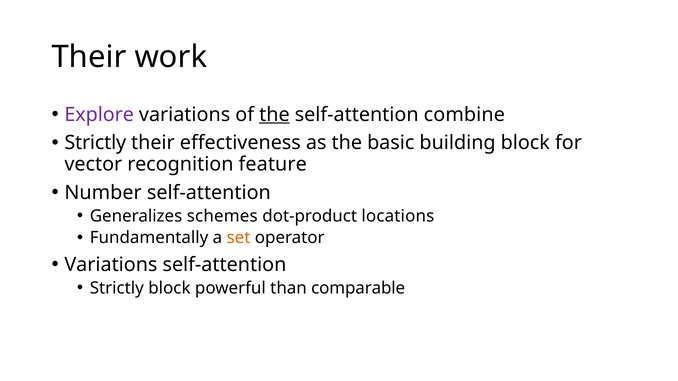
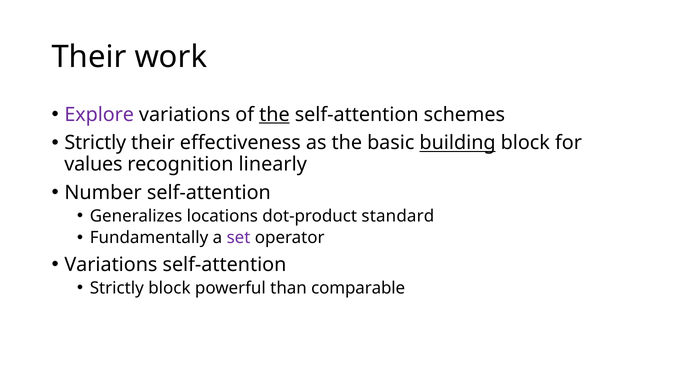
combine: combine -> schemes
building underline: none -> present
vector: vector -> values
feature: feature -> linearly
schemes: schemes -> locations
locations: locations -> standard
set colour: orange -> purple
